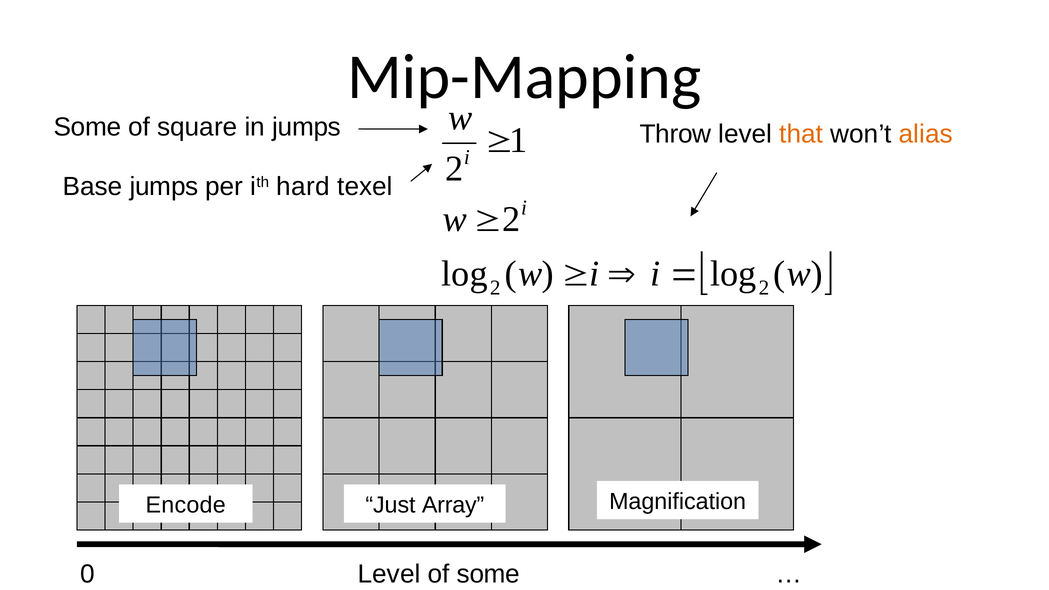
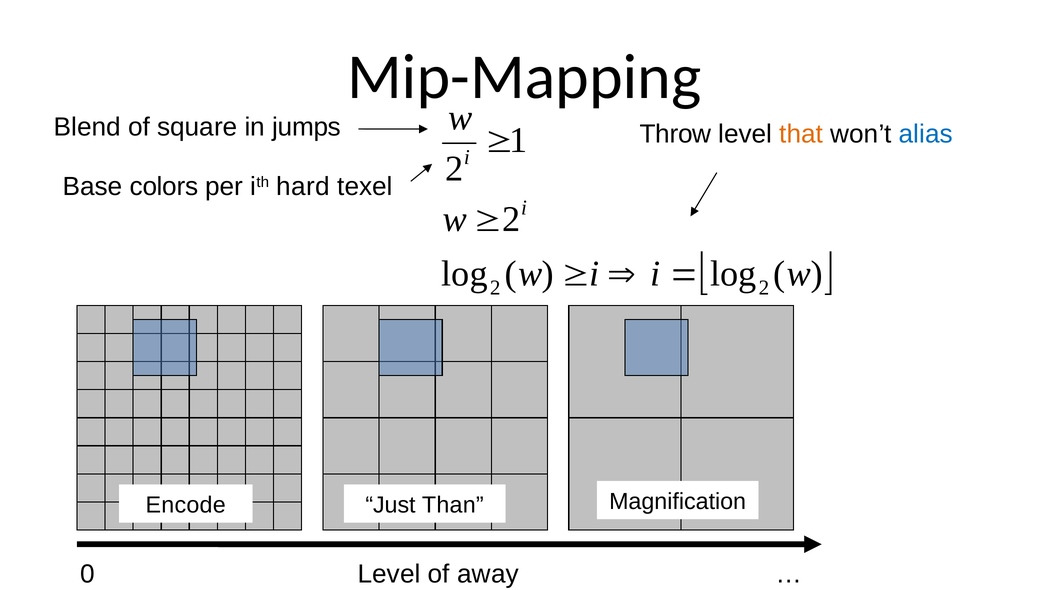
Some at (88, 127): Some -> Blend
alias colour: orange -> blue
Base jumps: jumps -> colors
Array: Array -> Than
of some: some -> away
